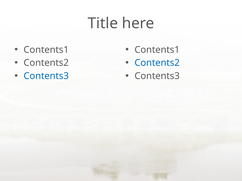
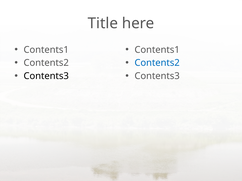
Contents3 at (46, 76) colour: blue -> black
